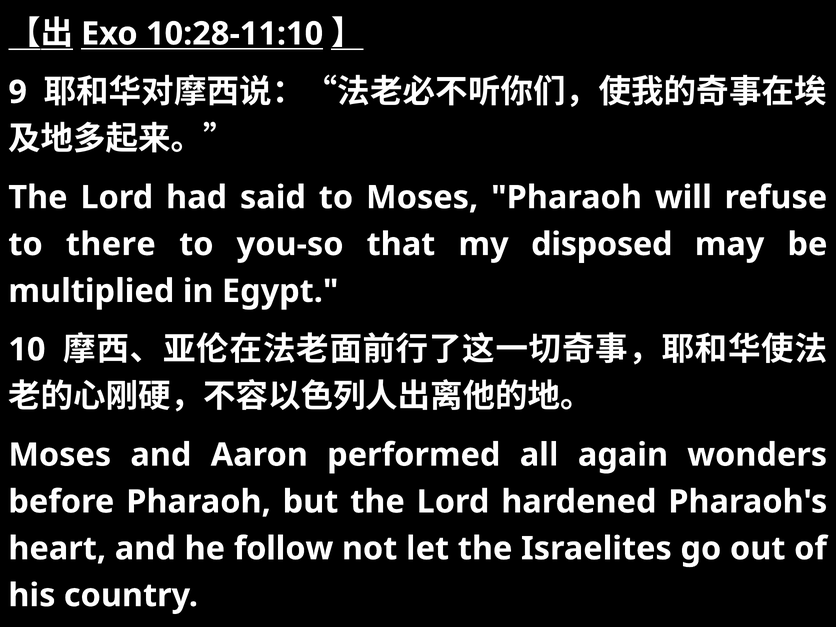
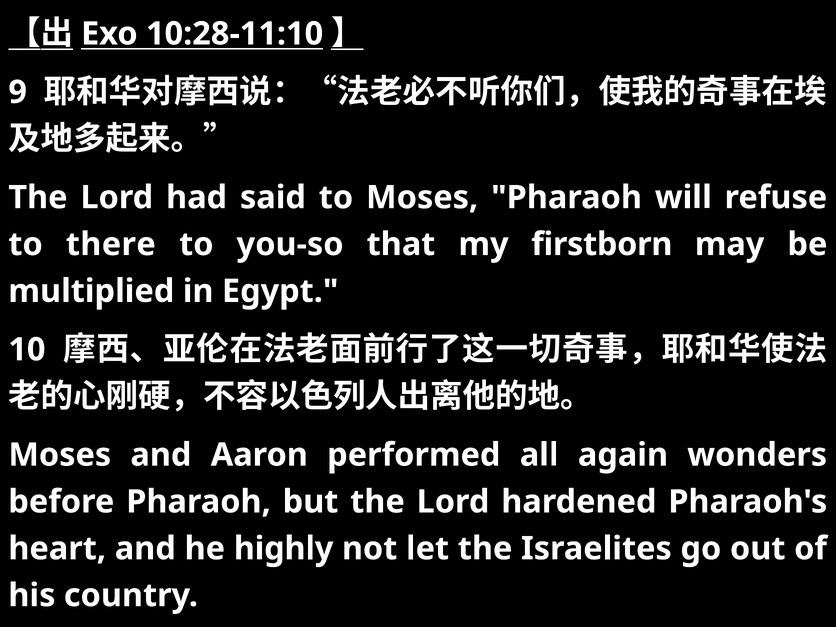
disposed: disposed -> firstborn
follow: follow -> highly
